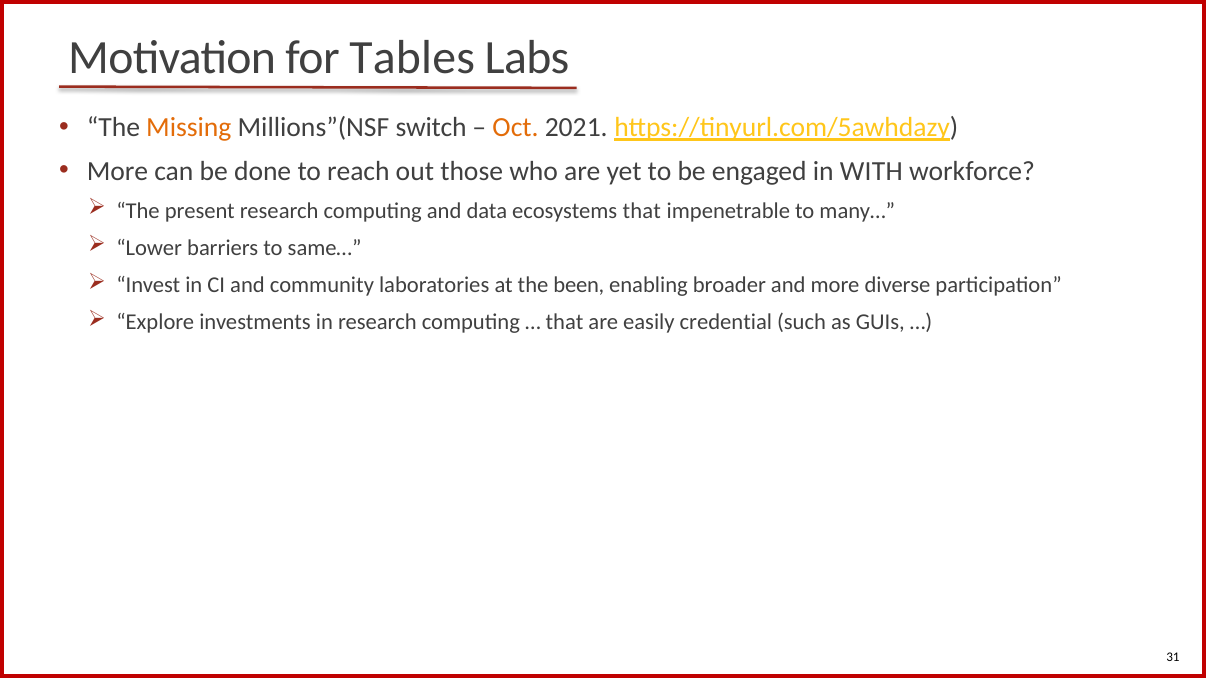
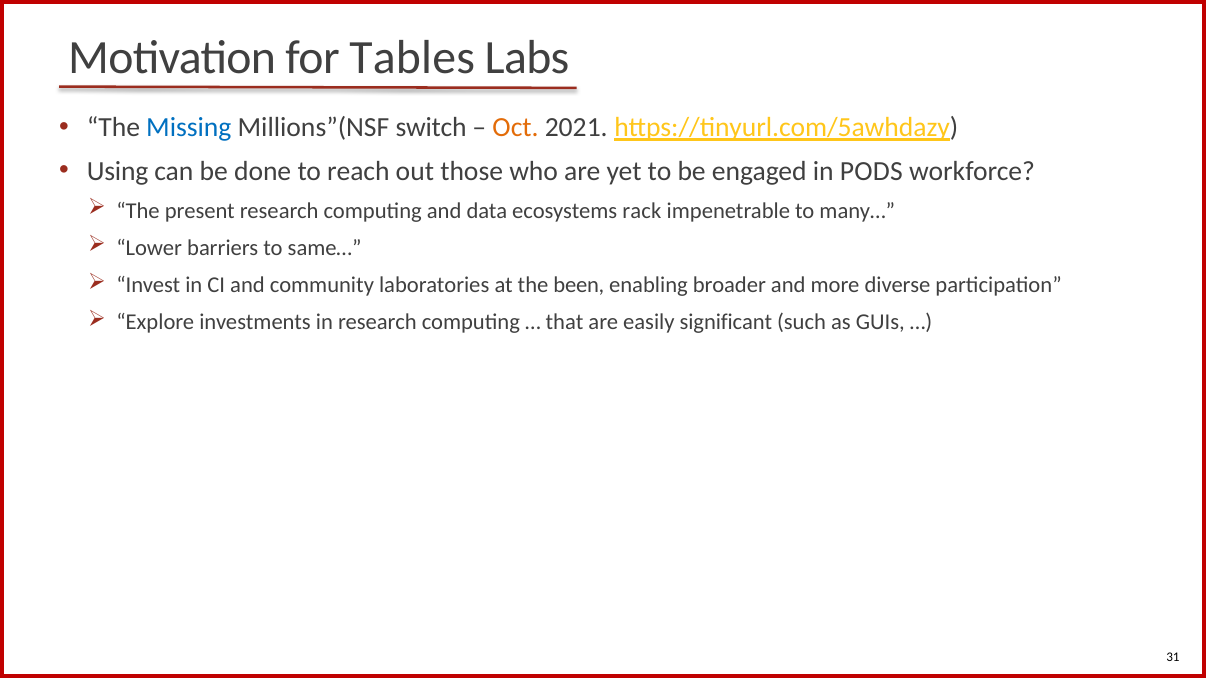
Missing colour: orange -> blue
More at (118, 171): More -> Using
WITH: WITH -> PODS
ecosystems that: that -> rack
credential: credential -> significant
